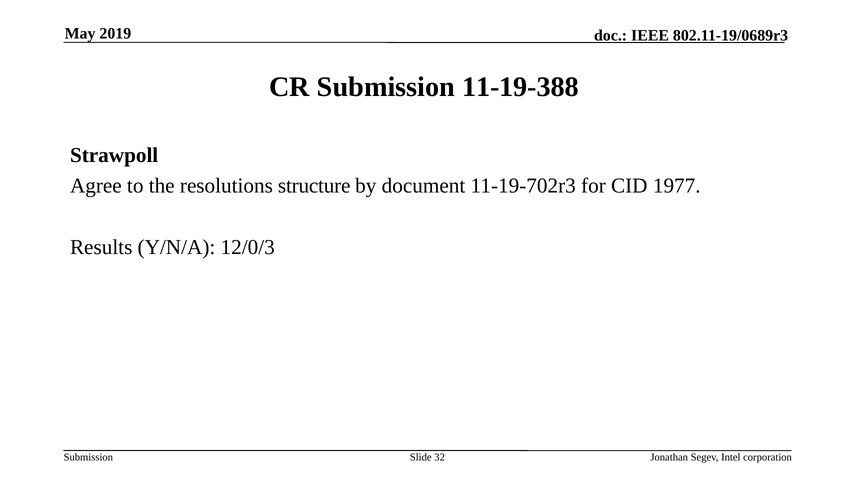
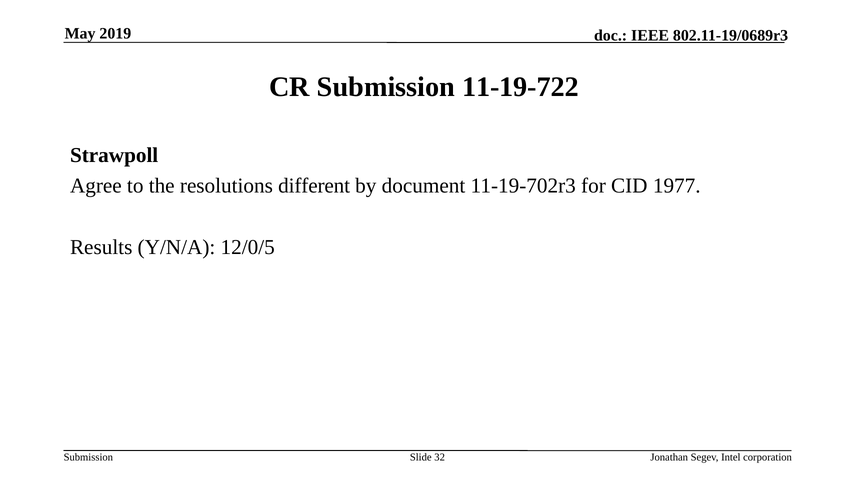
11-19-388: 11-19-388 -> 11-19-722
structure: structure -> different
12/0/3: 12/0/3 -> 12/0/5
